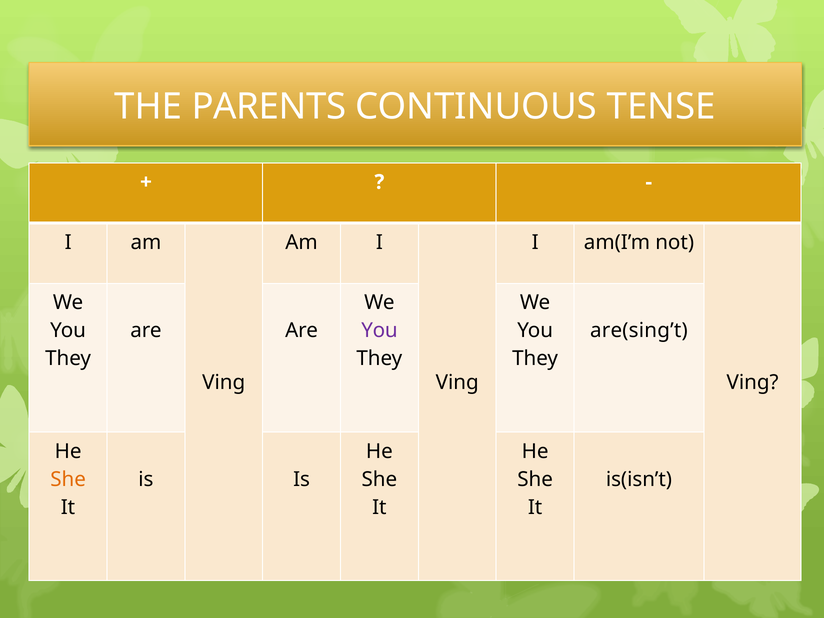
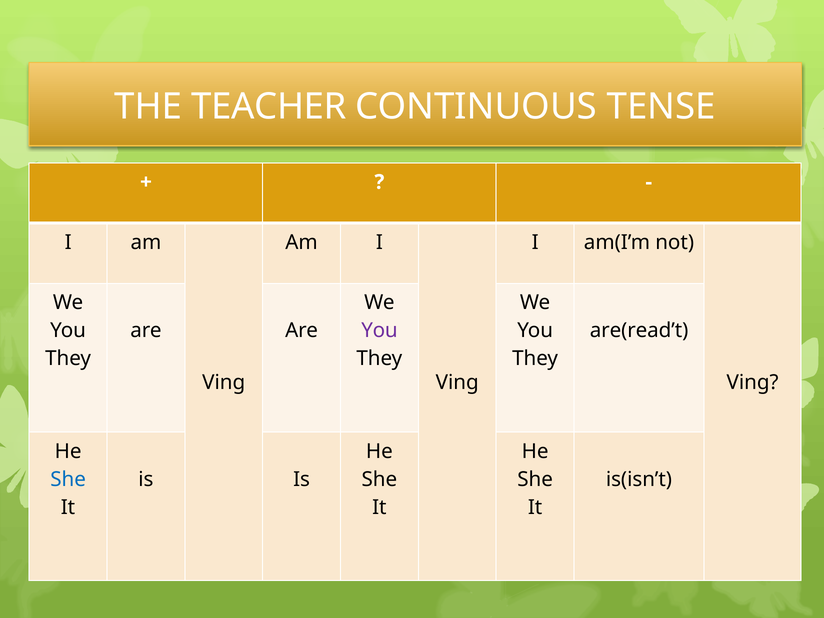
PARENTS: PARENTS -> TEACHER
are(sing’t: are(sing’t -> are(read’t
She at (68, 479) colour: orange -> blue
